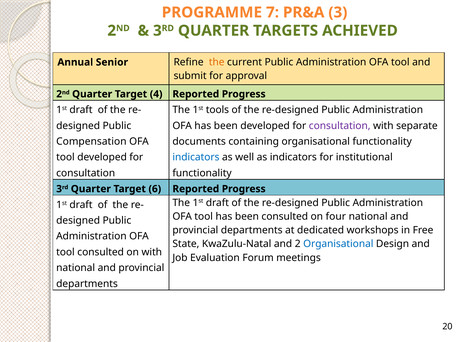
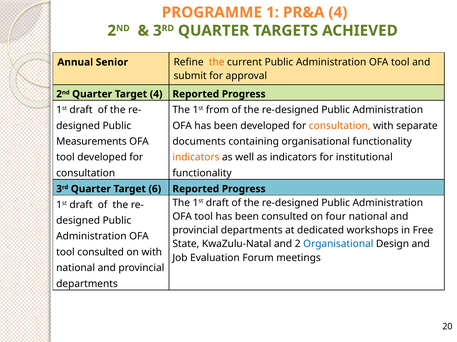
7: 7 -> 1
PR&A 3: 3 -> 4
tools: tools -> from
consultation at (340, 126) colour: purple -> orange
Compensation: Compensation -> Measurements
indicators at (196, 158) colour: blue -> orange
